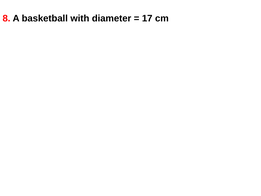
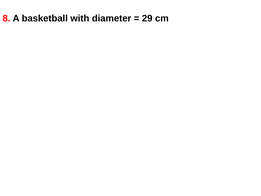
17: 17 -> 29
